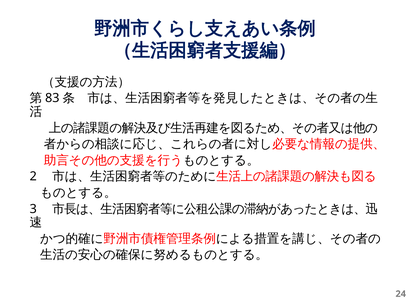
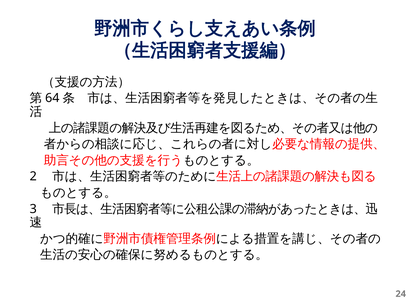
83: 83 -> 64
